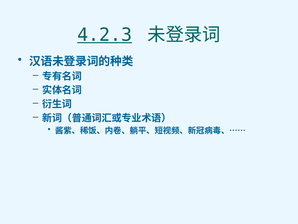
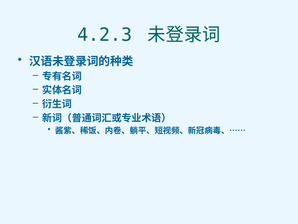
4.2.3 underline: present -> none
